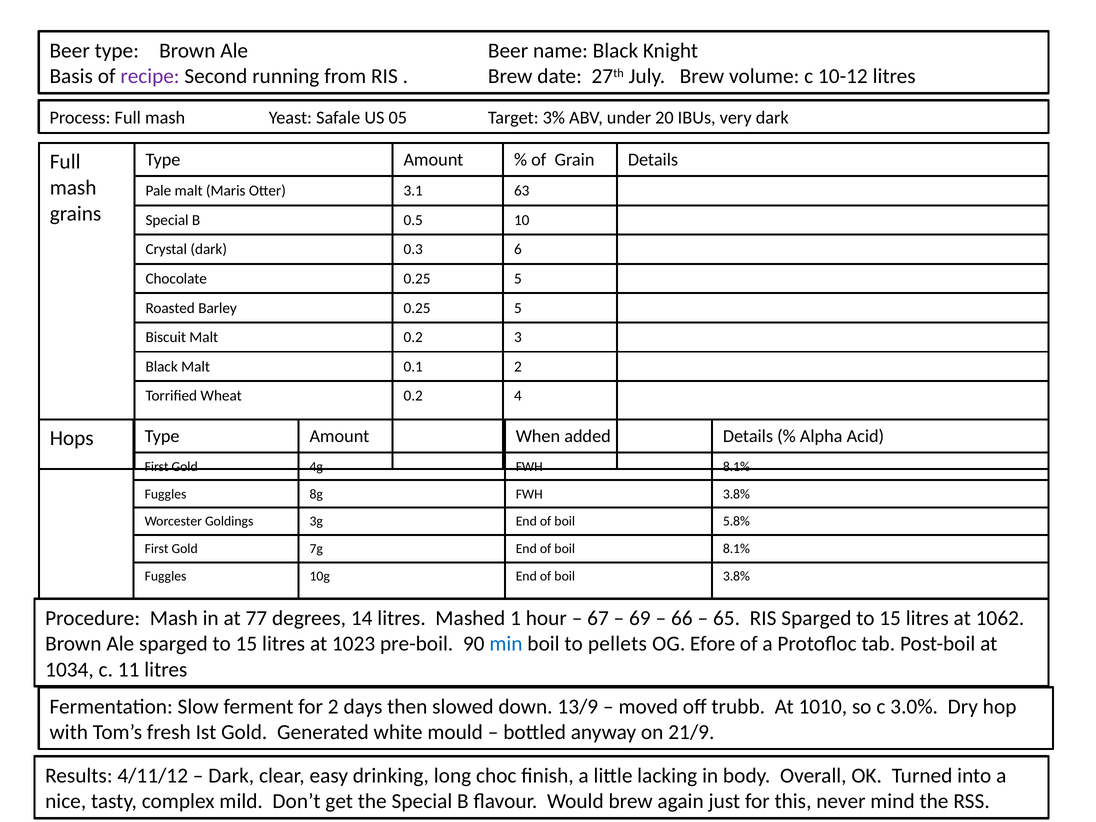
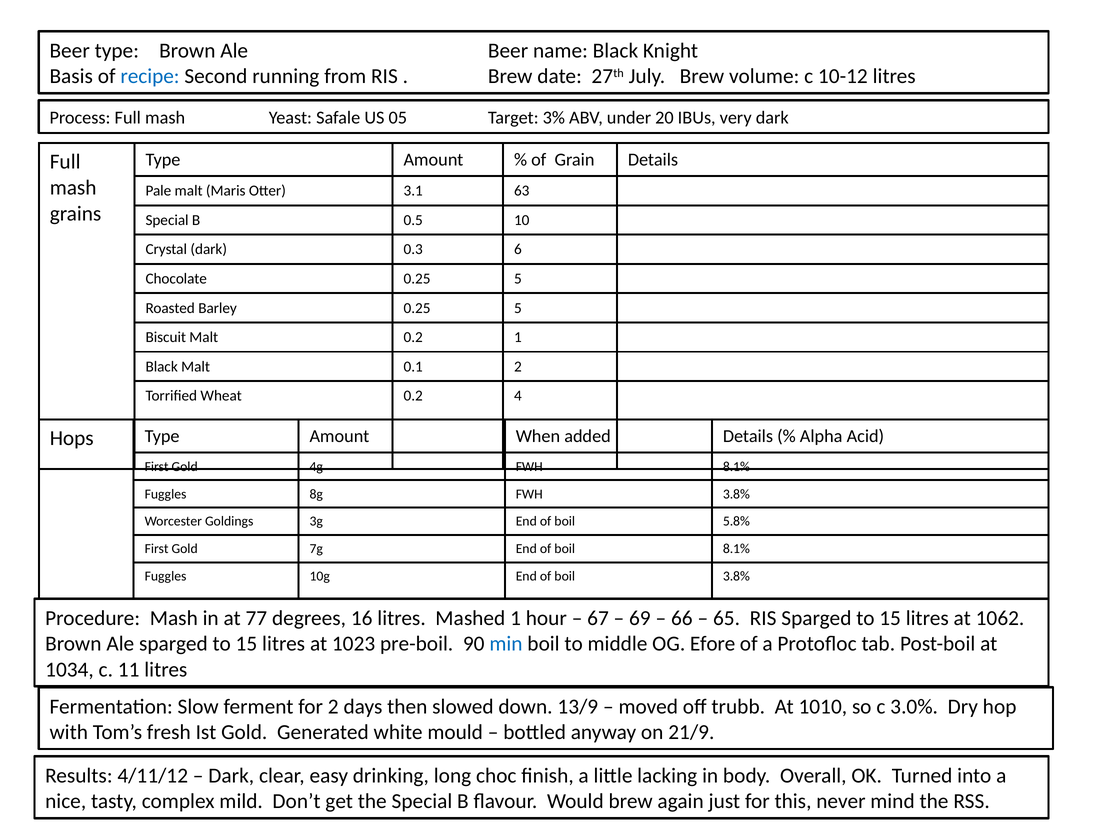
recipe colour: purple -> blue
0.2 3: 3 -> 1
14: 14 -> 16
pellets: pellets -> middle
